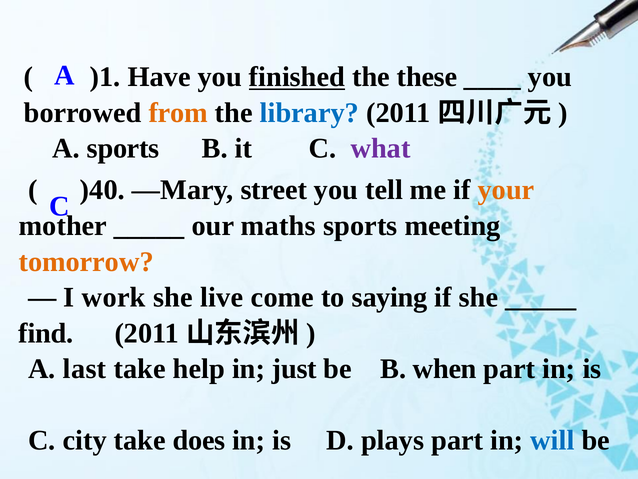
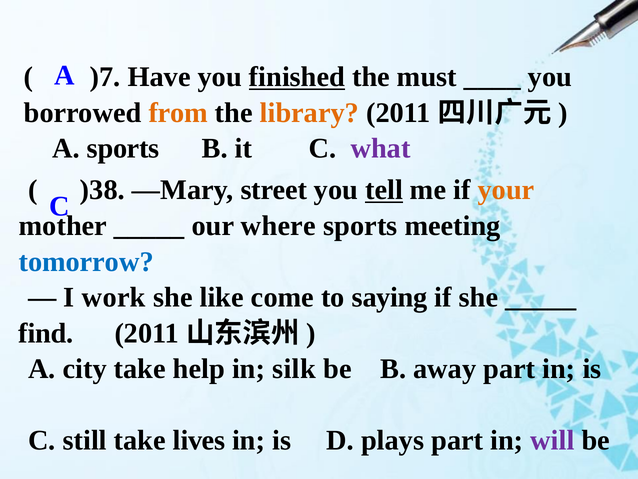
)1: )1 -> )7
these: these -> must
library colour: blue -> orange
)40: )40 -> )38
tell underline: none -> present
maths: maths -> where
tomorrow colour: orange -> blue
live: live -> like
last: last -> city
just: just -> silk
when: when -> away
city: city -> still
does: does -> lives
will colour: blue -> purple
